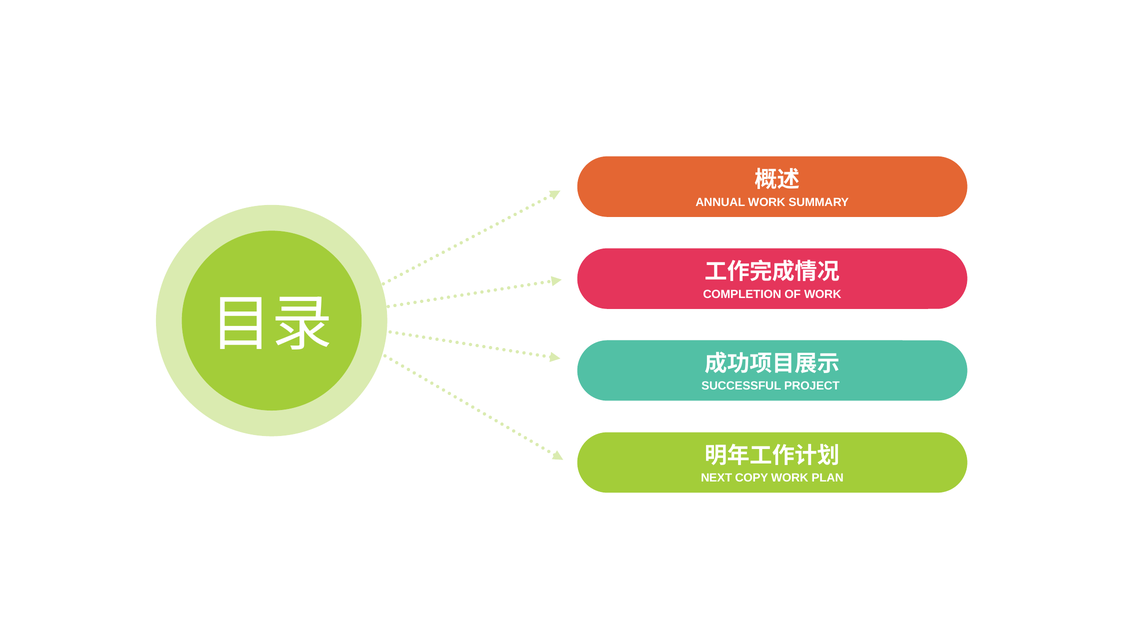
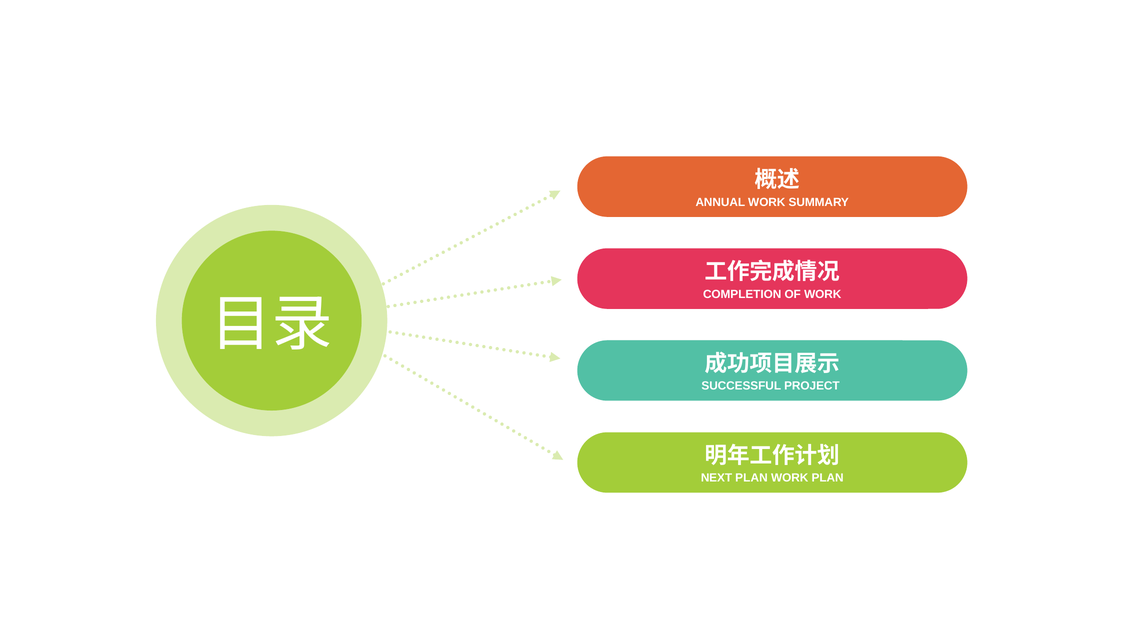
NEXT COPY: COPY -> PLAN
